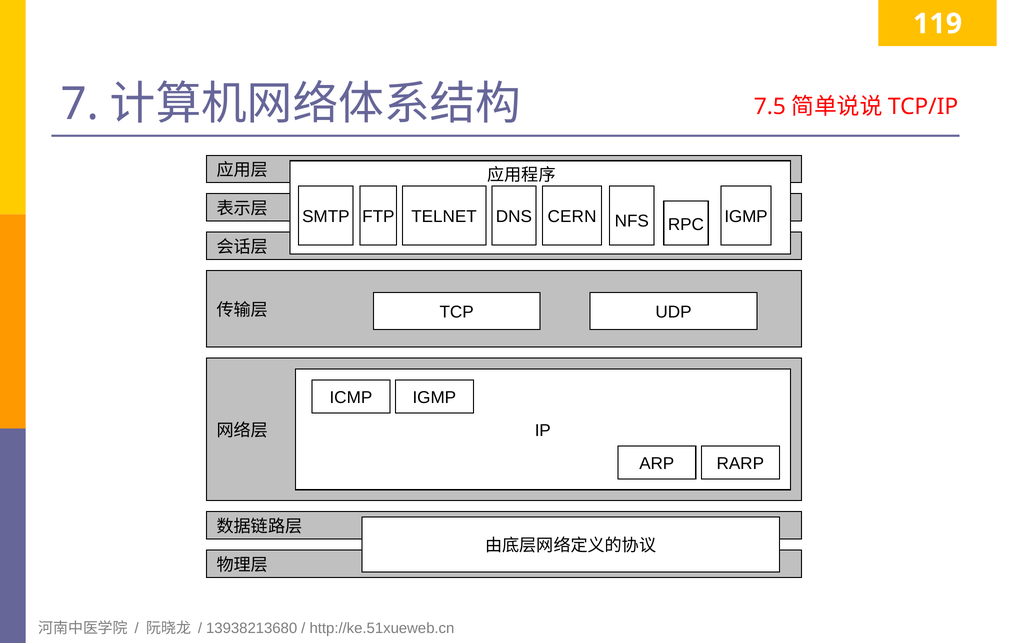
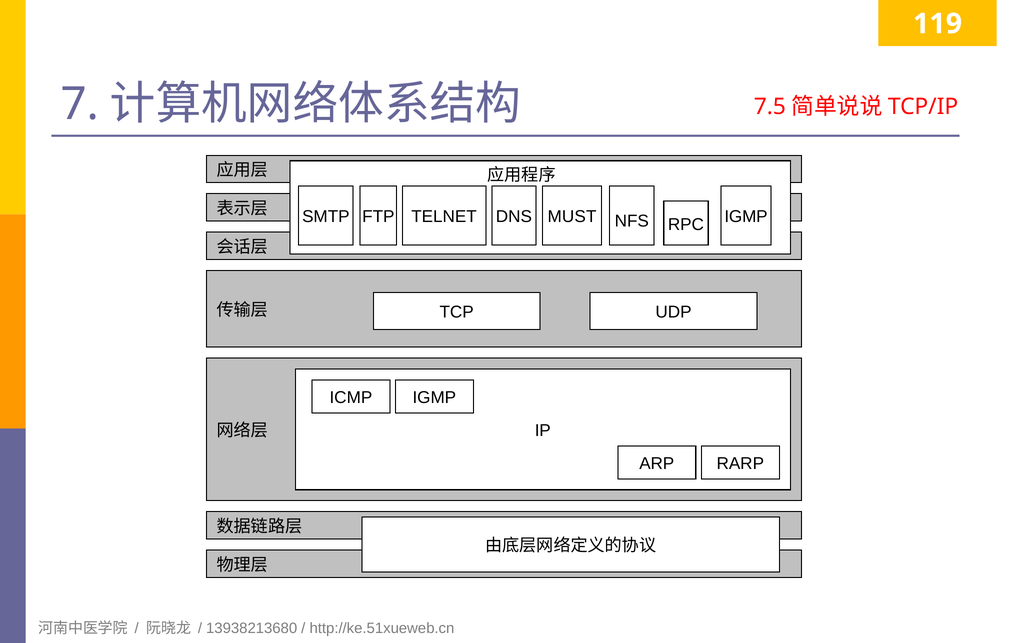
CERN: CERN -> MUST
